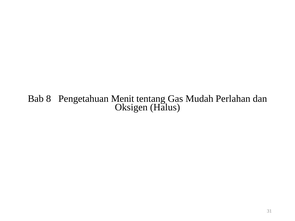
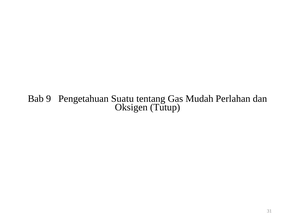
8: 8 -> 9
Menit: Menit -> Suatu
Halus: Halus -> Tutup
